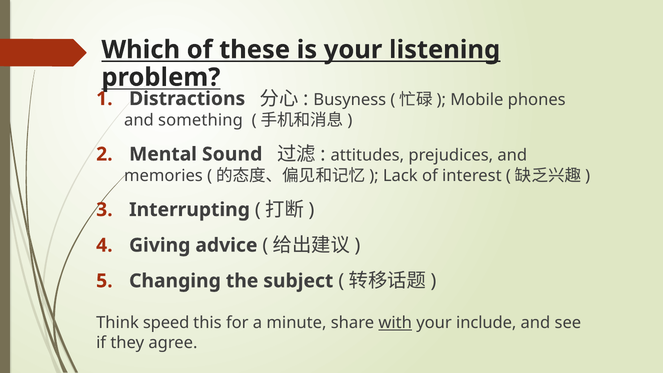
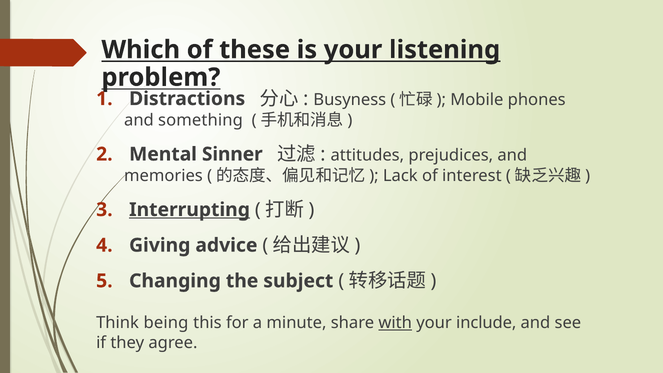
Sound: Sound -> Sinner
Interrupting underline: none -> present
speed: speed -> being
